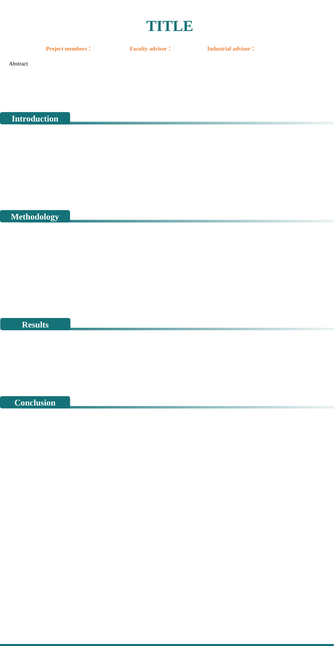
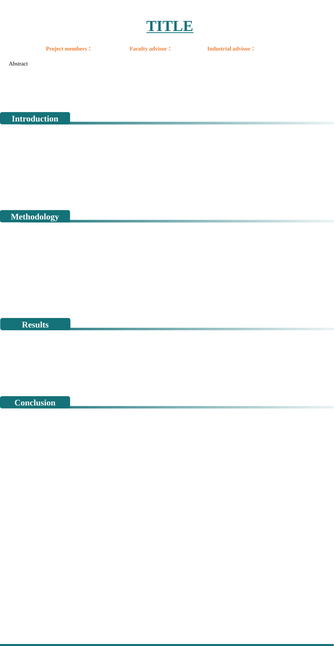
TITLE underline: none -> present
